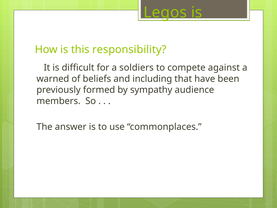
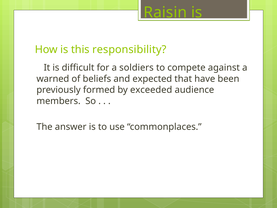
Legos: Legos -> Raisin
including: including -> expected
sympathy: sympathy -> exceeded
